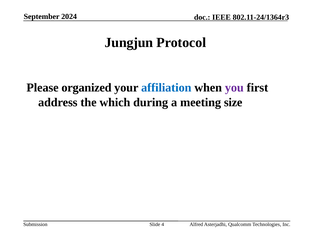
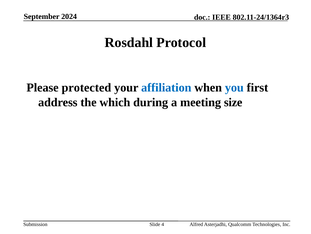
Jungjun: Jungjun -> Rosdahl
organized: organized -> protected
you colour: purple -> blue
